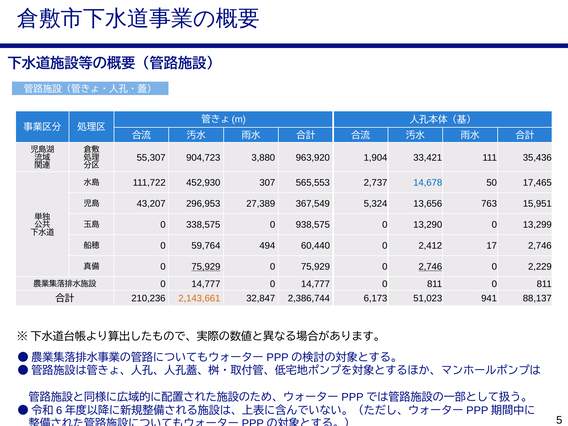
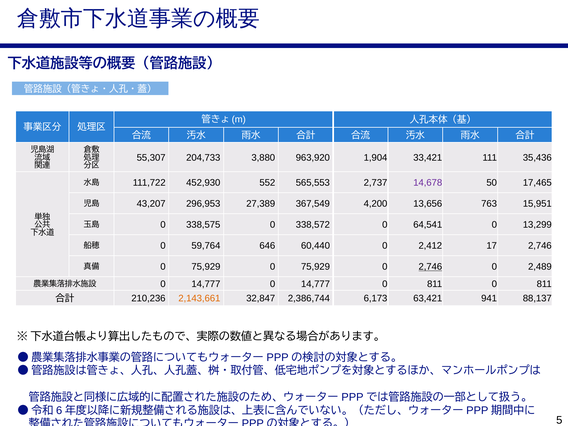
904,723: 904,723 -> 204,733
307: 307 -> 552
14,678 colour: blue -> purple
5,324: 5,324 -> 4,200
938,575: 938,575 -> 338,572
13,290: 13,290 -> 64,541
494: 494 -> 646
75,929 at (206, 267) underline: present -> none
2,229: 2,229 -> 2,489
51,023: 51,023 -> 63,421
